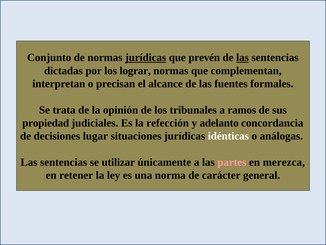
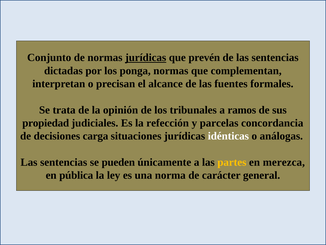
las at (243, 58) underline: present -> none
lograr: lograr -> ponga
adelanto: adelanto -> parcelas
lugar: lugar -> carga
utilizar: utilizar -> pueden
partes colour: pink -> yellow
retener: retener -> pública
